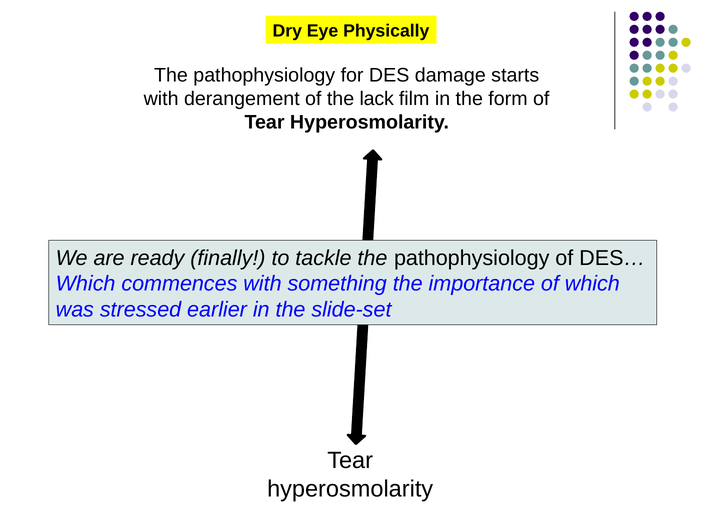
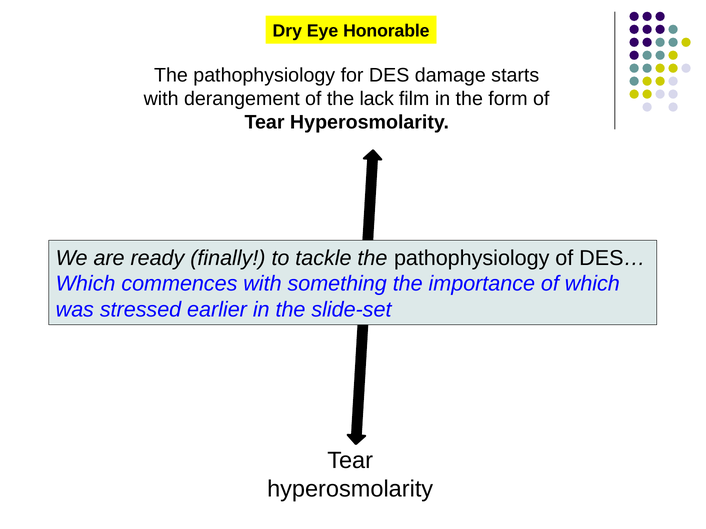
Physically: Physically -> Honorable
